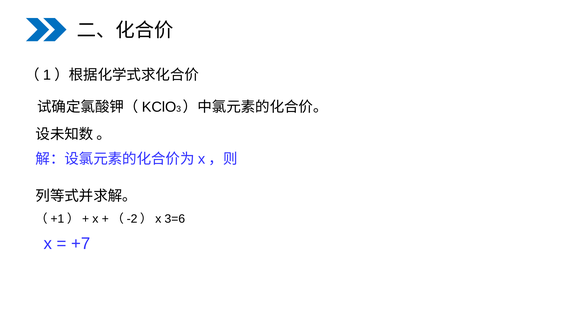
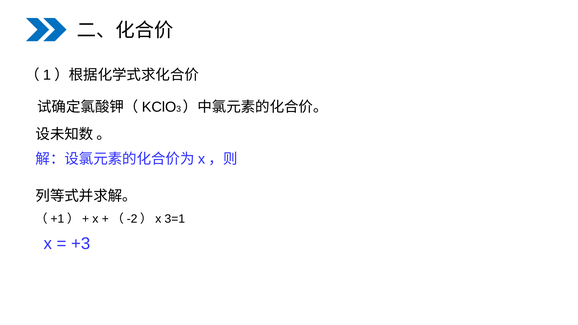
3=6: 3=6 -> 3=1
+7: +7 -> +3
